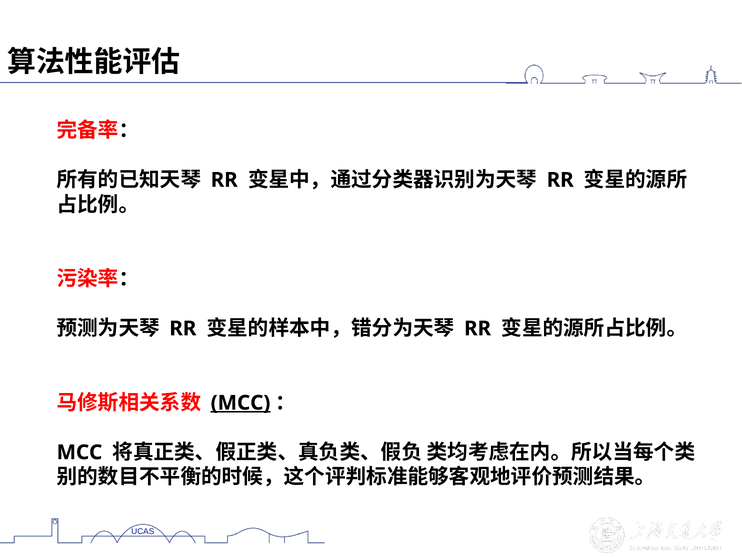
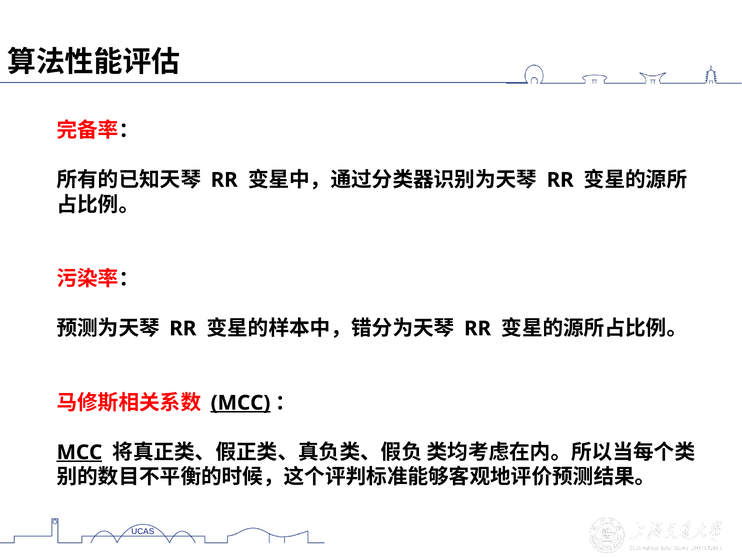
MCC at (79, 452) underline: none -> present
